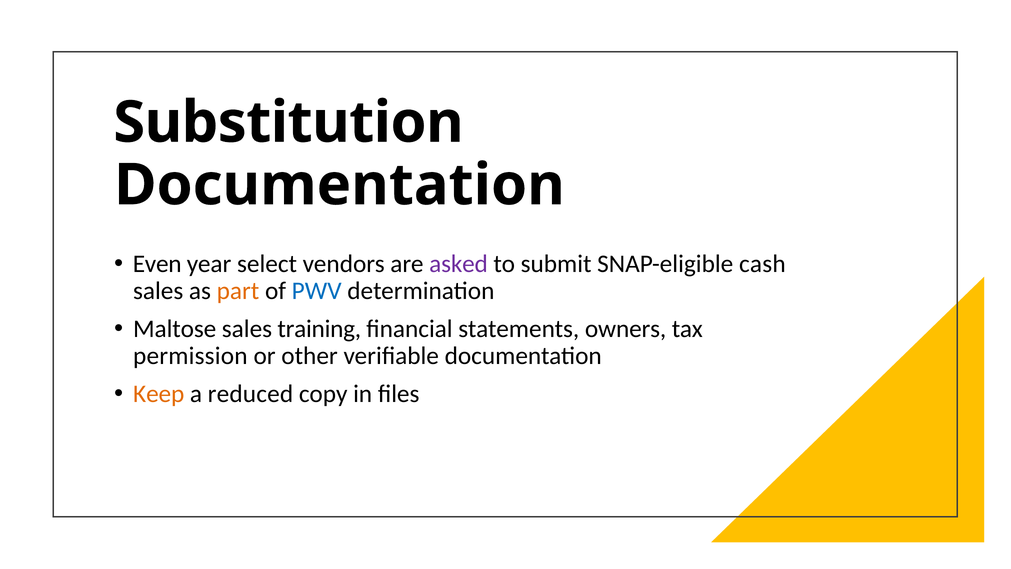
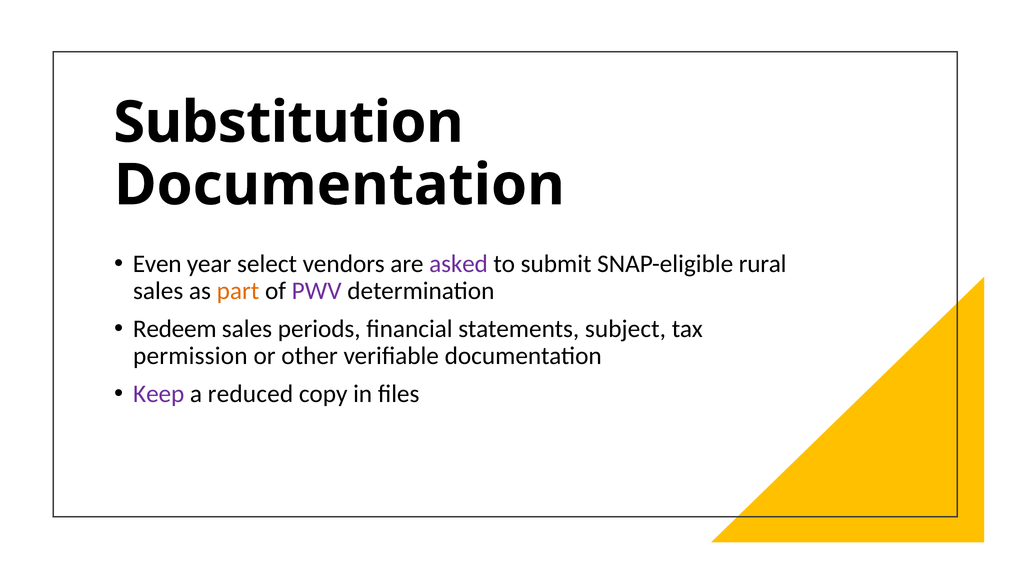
cash: cash -> rural
PWV colour: blue -> purple
Maltose: Maltose -> Redeem
training: training -> periods
owners: owners -> subject
Keep colour: orange -> purple
